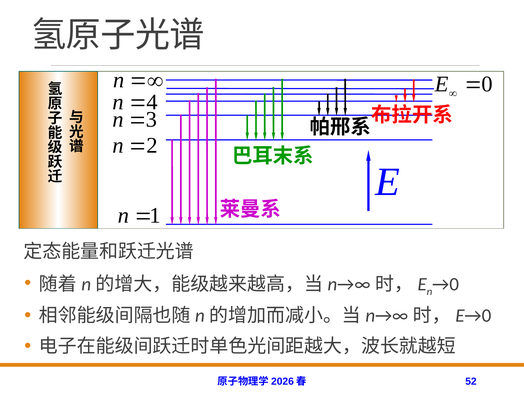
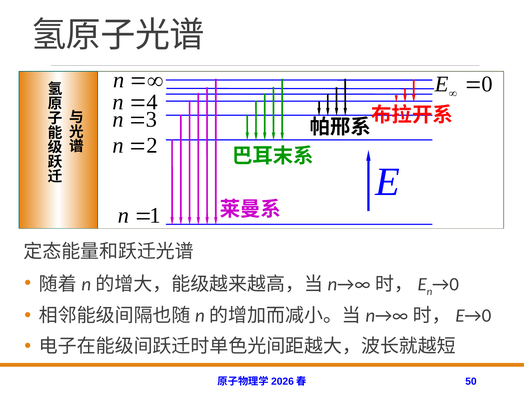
52: 52 -> 50
